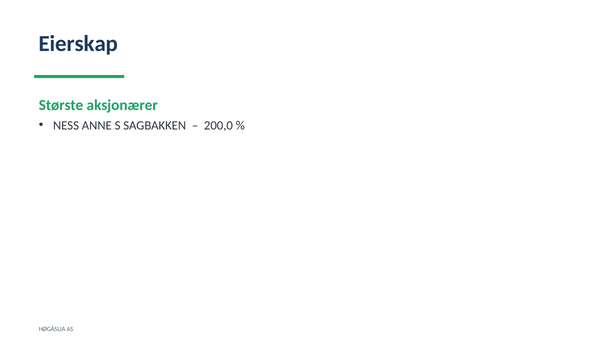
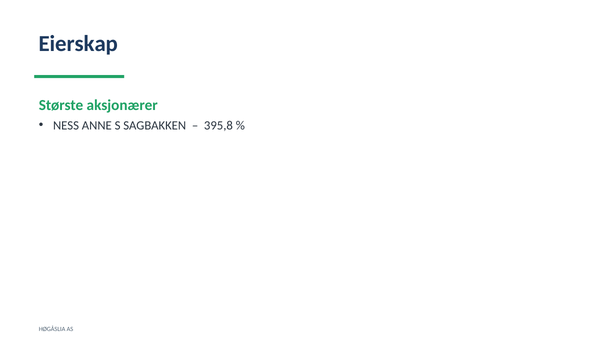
200,0: 200,0 -> 395,8
